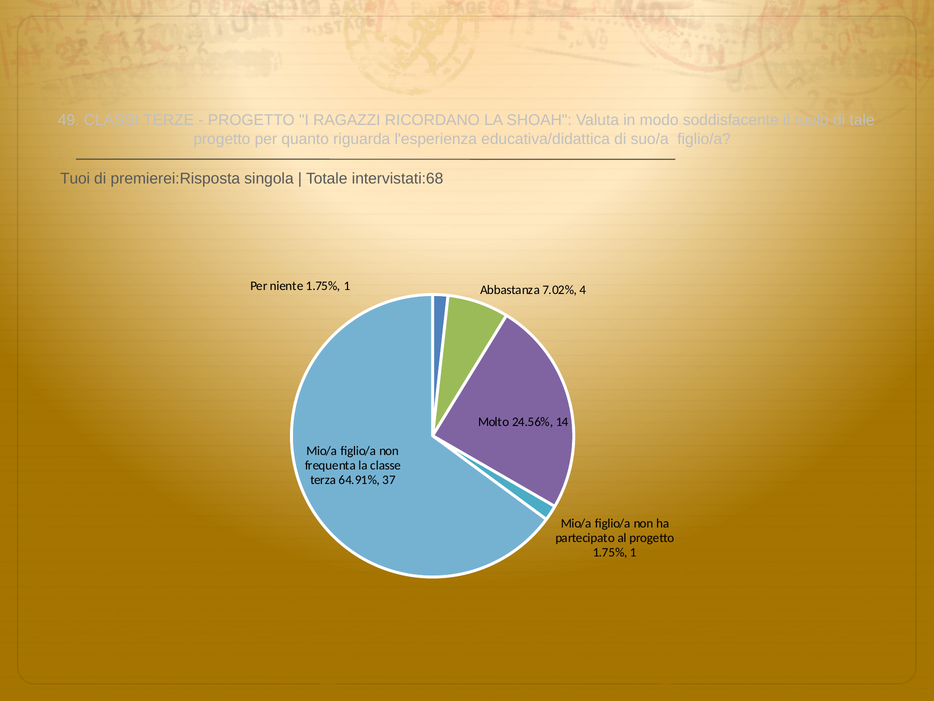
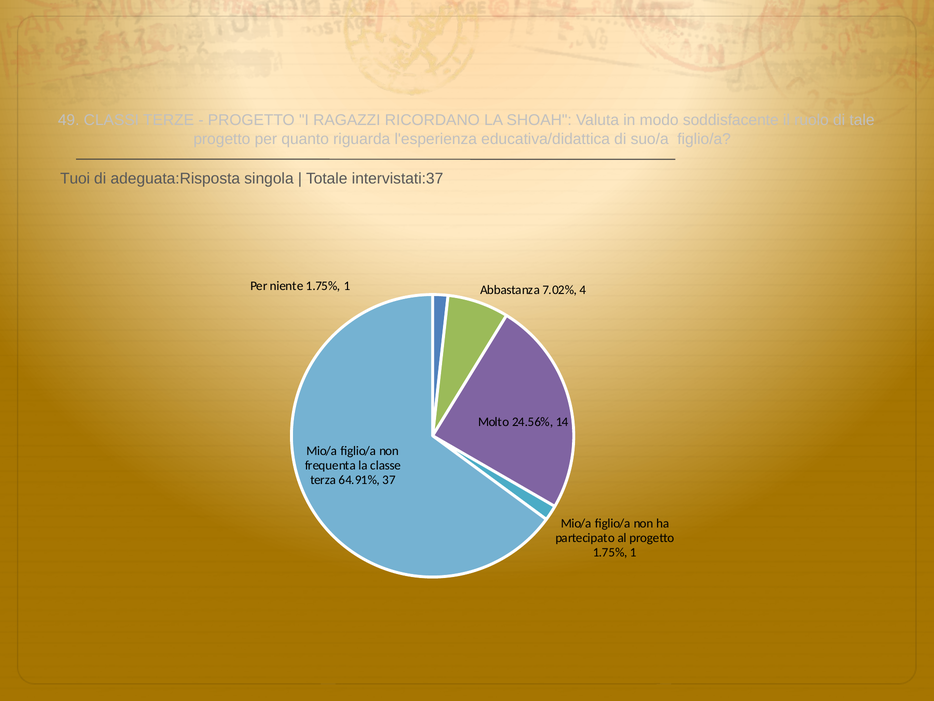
premierei:Risposta: premierei:Risposta -> adeguata:Risposta
intervistati:68: intervistati:68 -> intervistati:37
